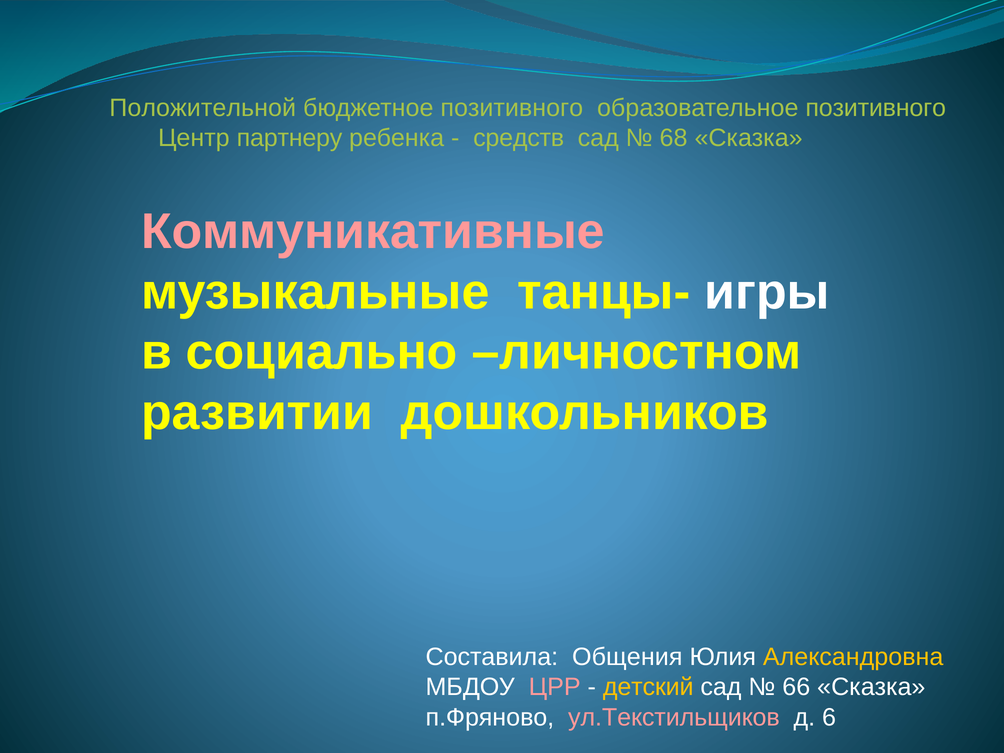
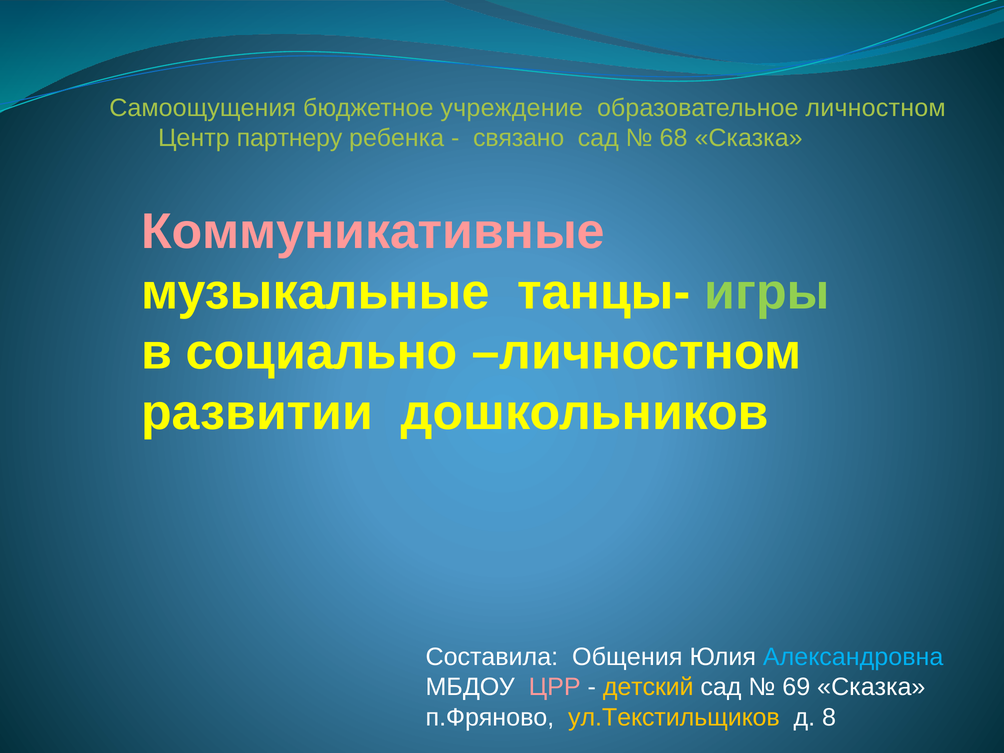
Положительной: Положительной -> Самоощущения
бюджетное позитивного: позитивного -> учреждение
образовательное позитивного: позитивного -> личностном
средств: средств -> связано
игры colour: white -> light green
Александровна colour: yellow -> light blue
66: 66 -> 69
ул.Текстильщиков colour: pink -> yellow
6: 6 -> 8
